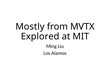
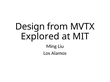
Mostly: Mostly -> Design
